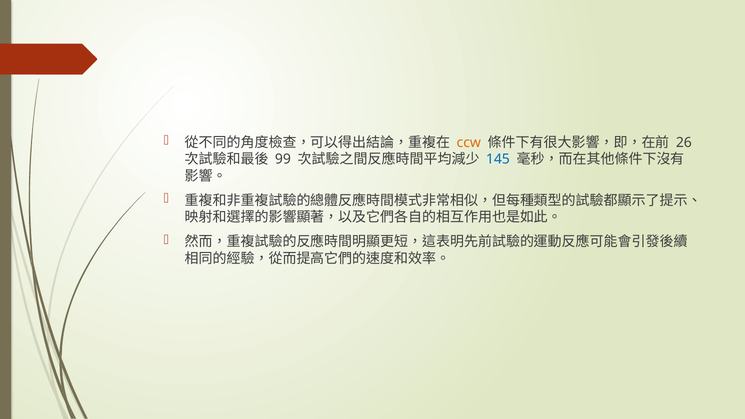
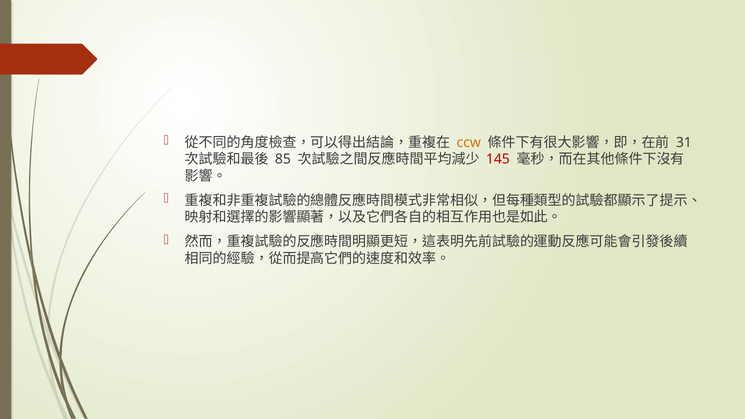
26: 26 -> 31
99: 99 -> 85
145 colour: blue -> red
